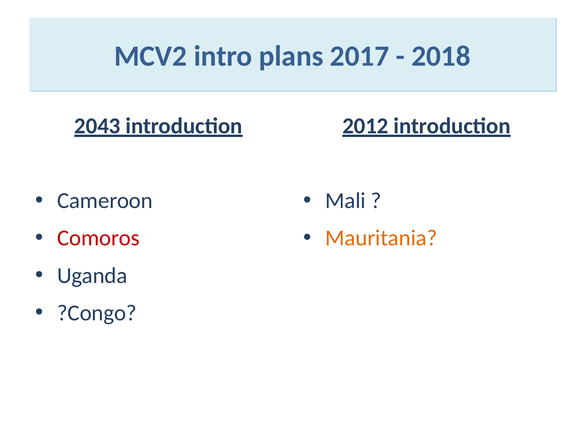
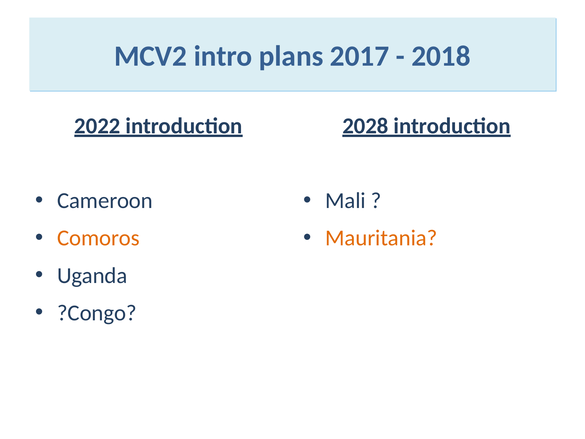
2043: 2043 -> 2022
2012: 2012 -> 2028
Comoros colour: red -> orange
